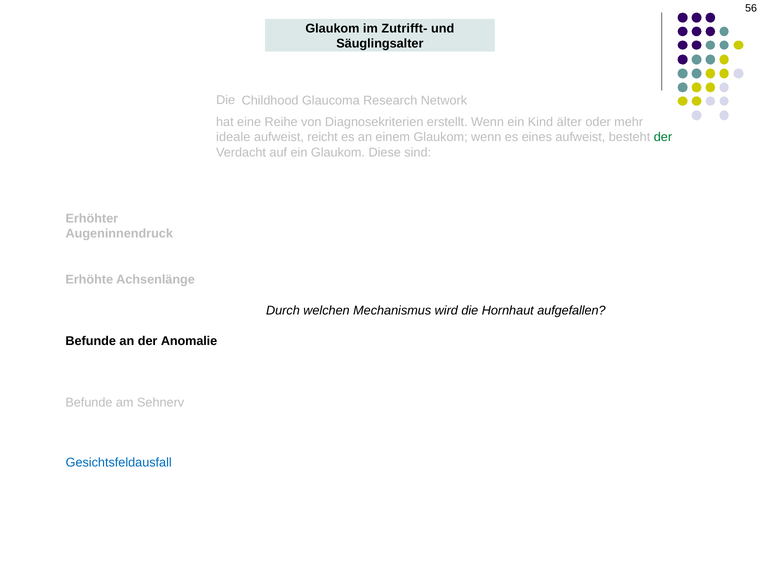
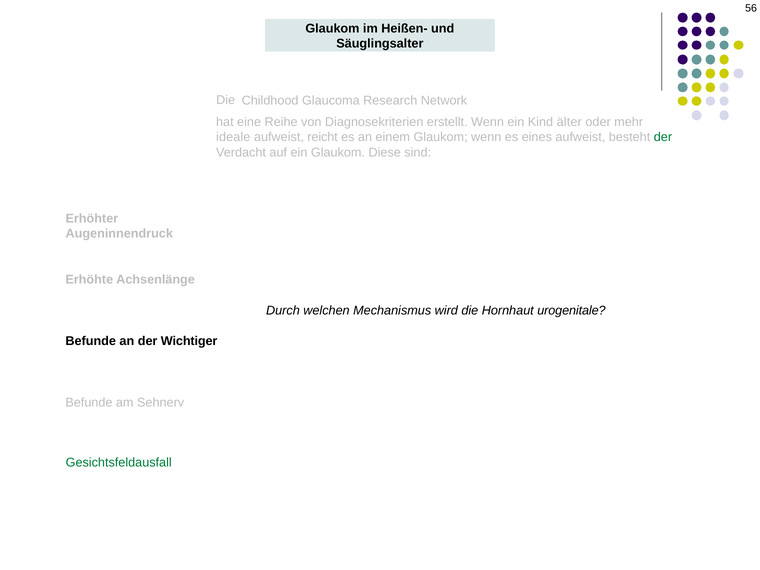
Zutrifft-: Zutrifft- -> Heißen-
aufgefallen: aufgefallen -> urogenitale
Anomalie: Anomalie -> Wichtiger
Gesichtsfeldausfall colour: blue -> green
